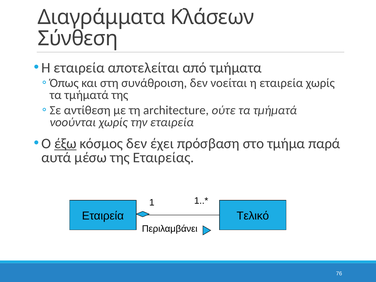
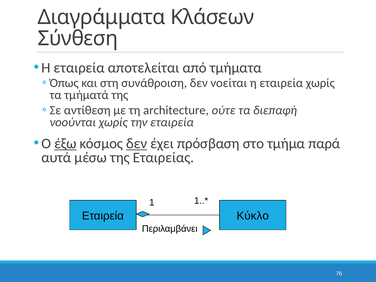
ούτε τα τμήματά: τμήματά -> διεπαφή
δεν at (137, 144) underline: none -> present
Τελικό: Τελικό -> Κύκλο
